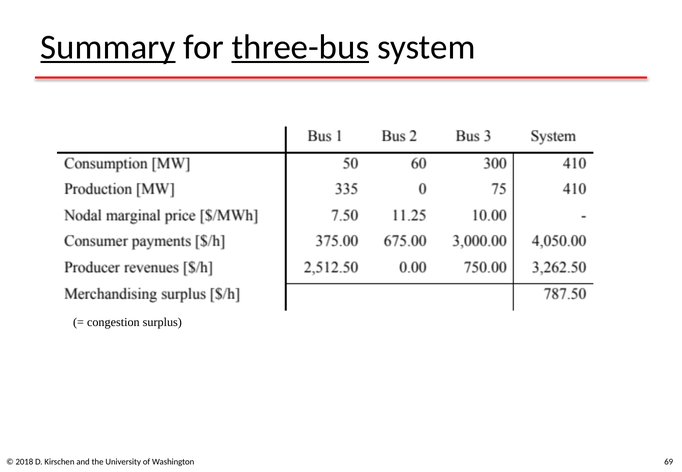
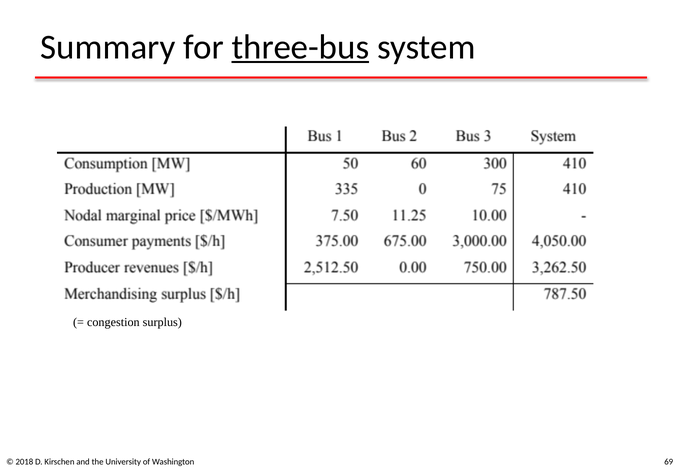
Summary underline: present -> none
